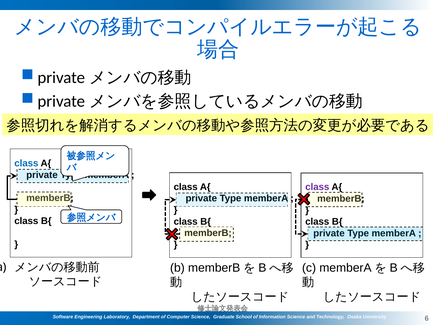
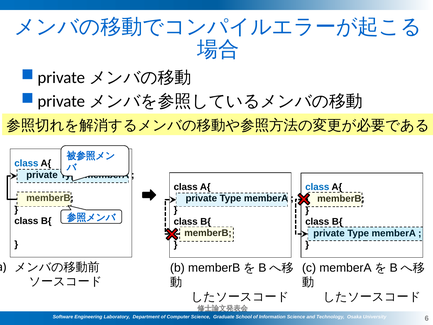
class at (317, 187) colour: purple -> blue
